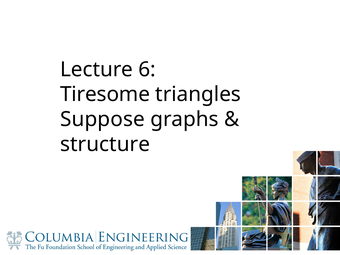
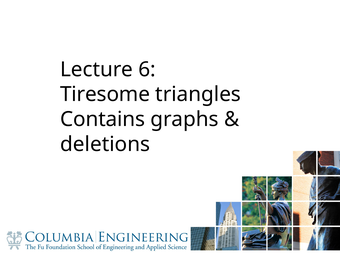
Suppose: Suppose -> Contains
structure: structure -> deletions
